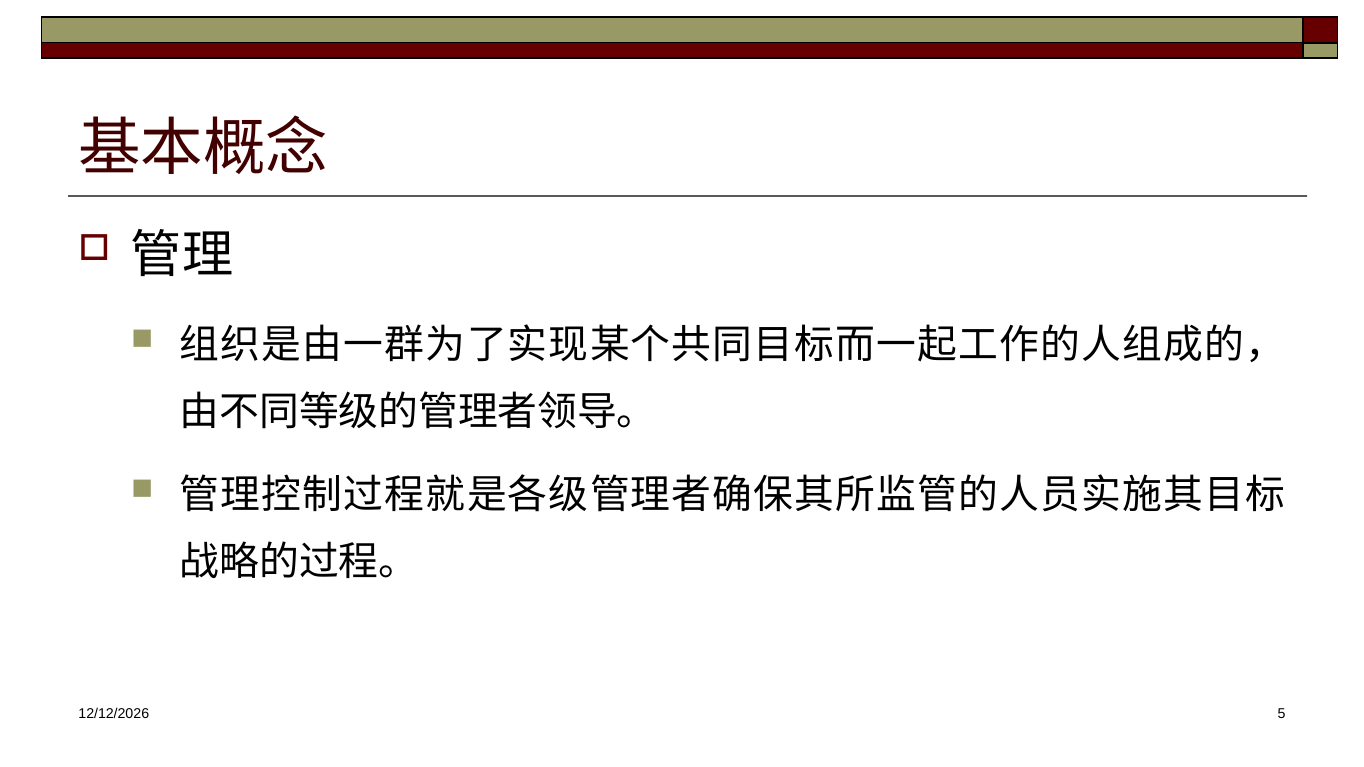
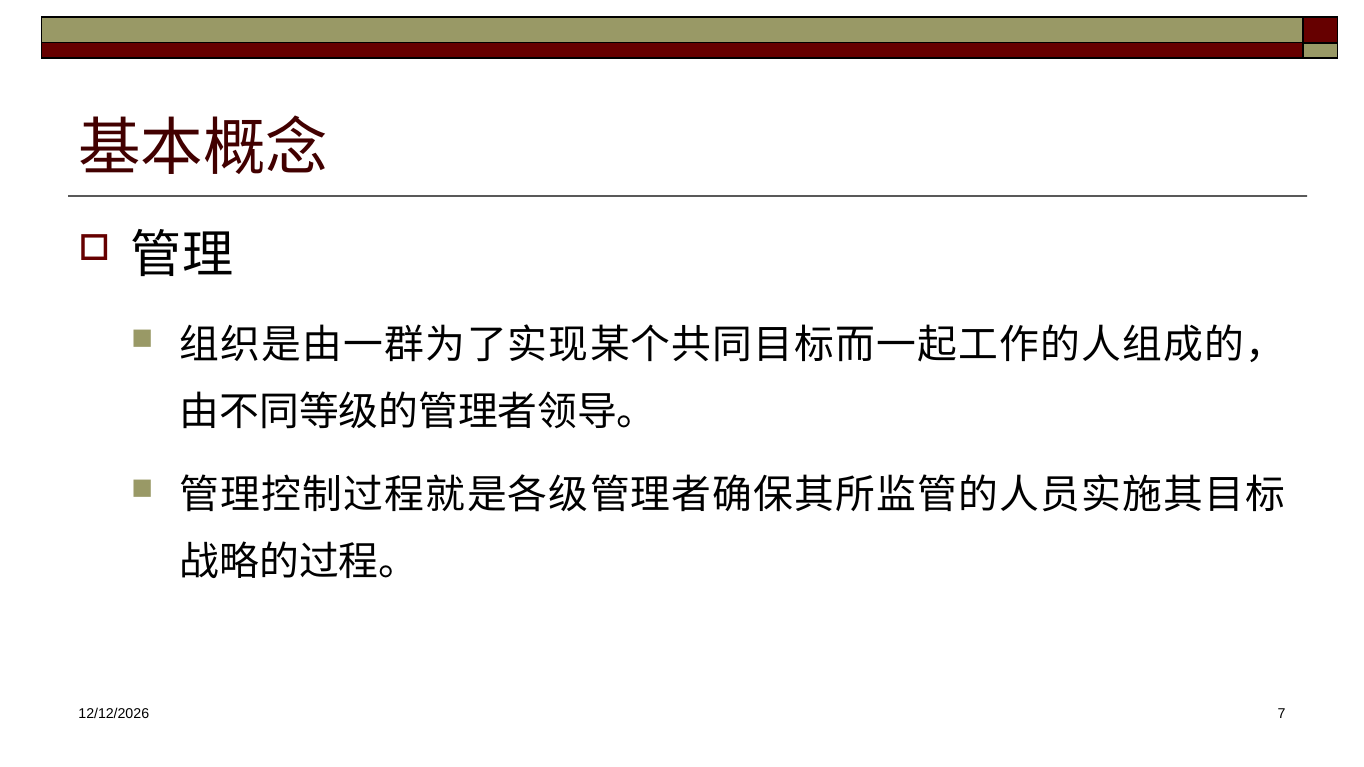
5: 5 -> 7
